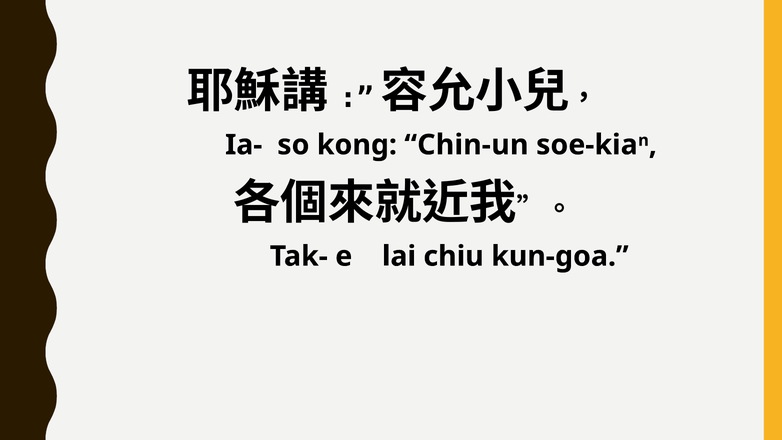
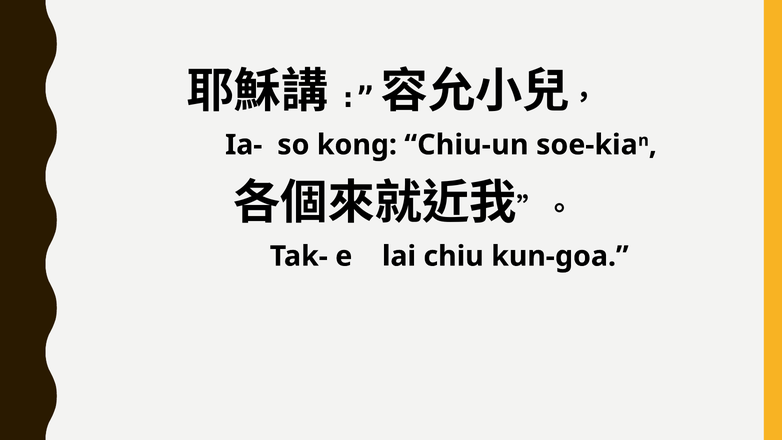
Chin-un: Chin-un -> Chiu-un
